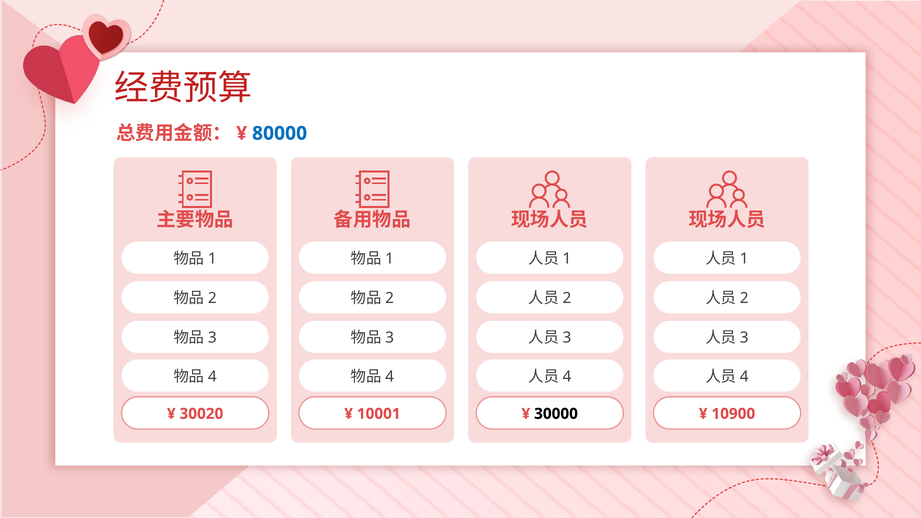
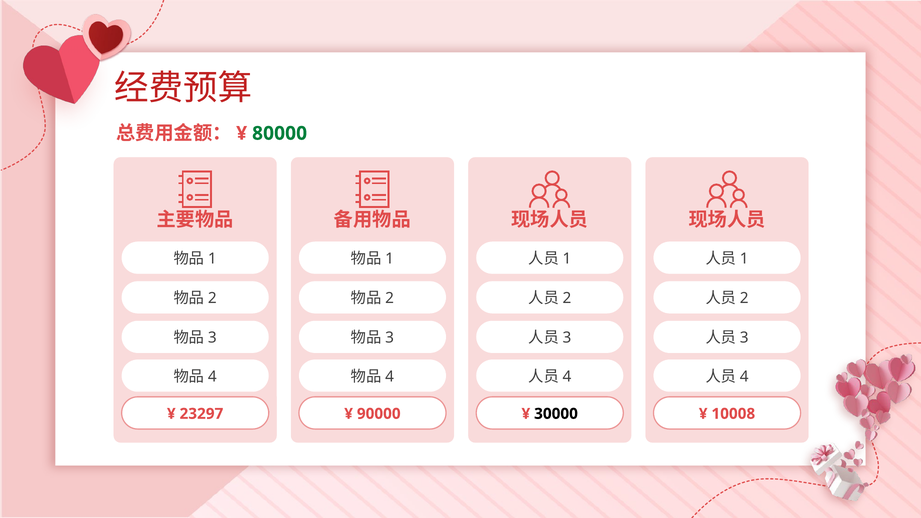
80000 colour: blue -> green
30020: 30020 -> 23297
10001: 10001 -> 90000
10900: 10900 -> 10008
